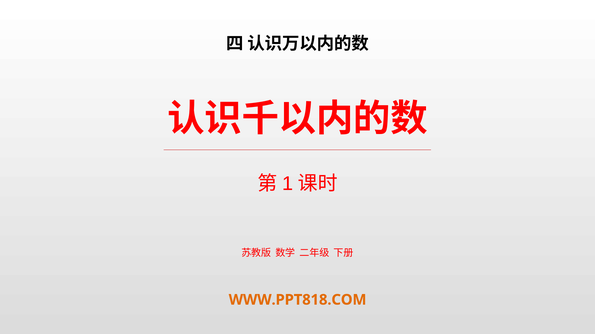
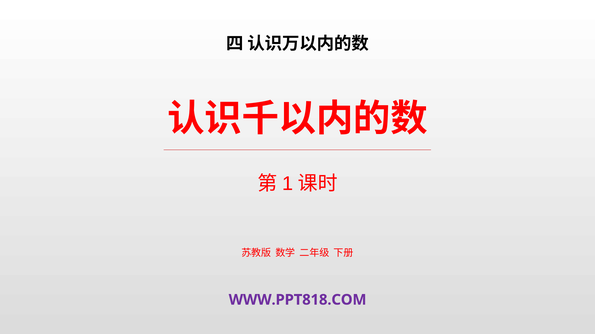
WWW.PPT818.COM colour: orange -> purple
